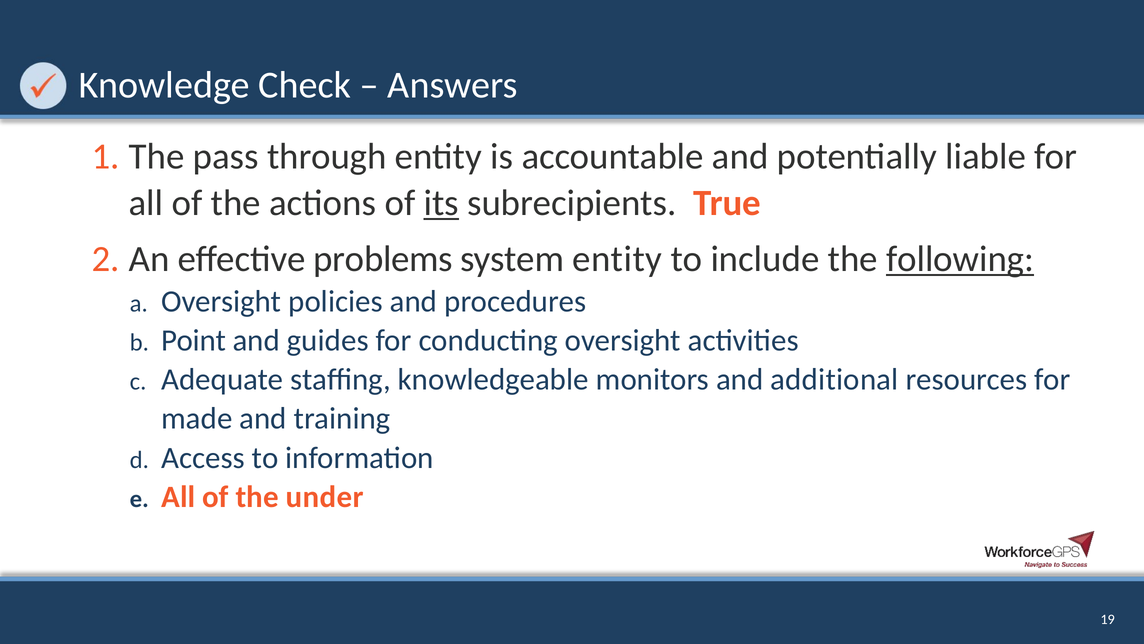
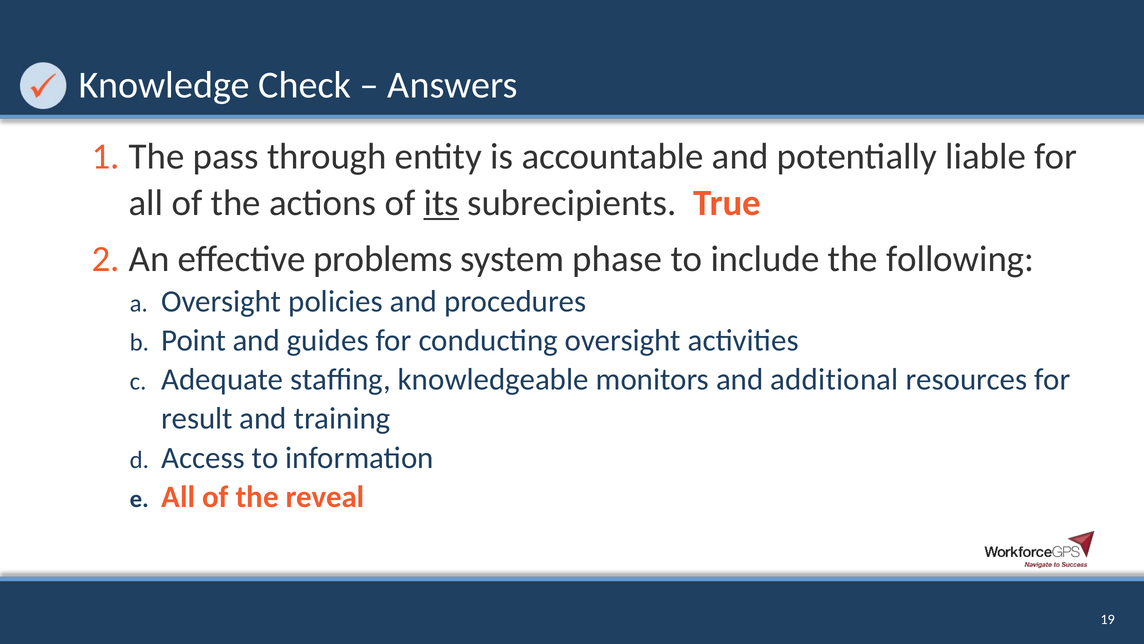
system entity: entity -> phase
following underline: present -> none
made: made -> result
under: under -> reveal
